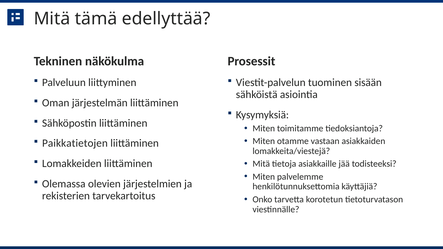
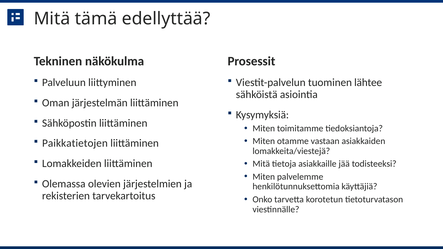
sisään: sisään -> lähtee
